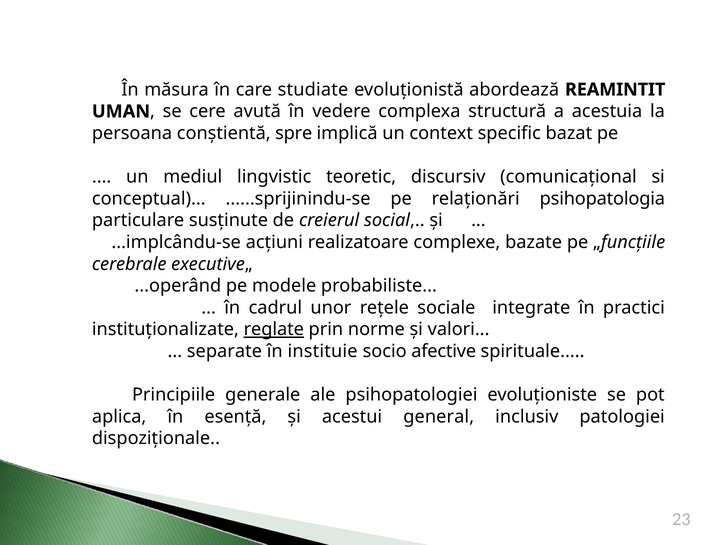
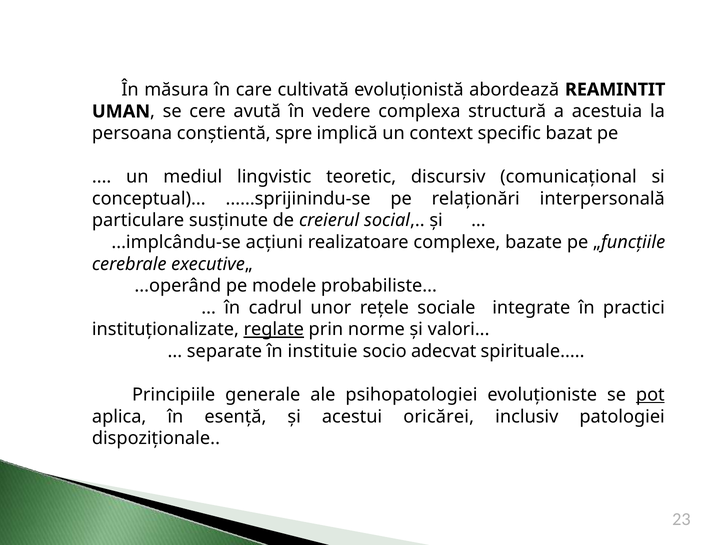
studiate: studiate -> cultivată
psihopatologia: psihopatologia -> interpersonală
afective: afective -> adecvat
pot underline: none -> present
general: general -> oricărei
